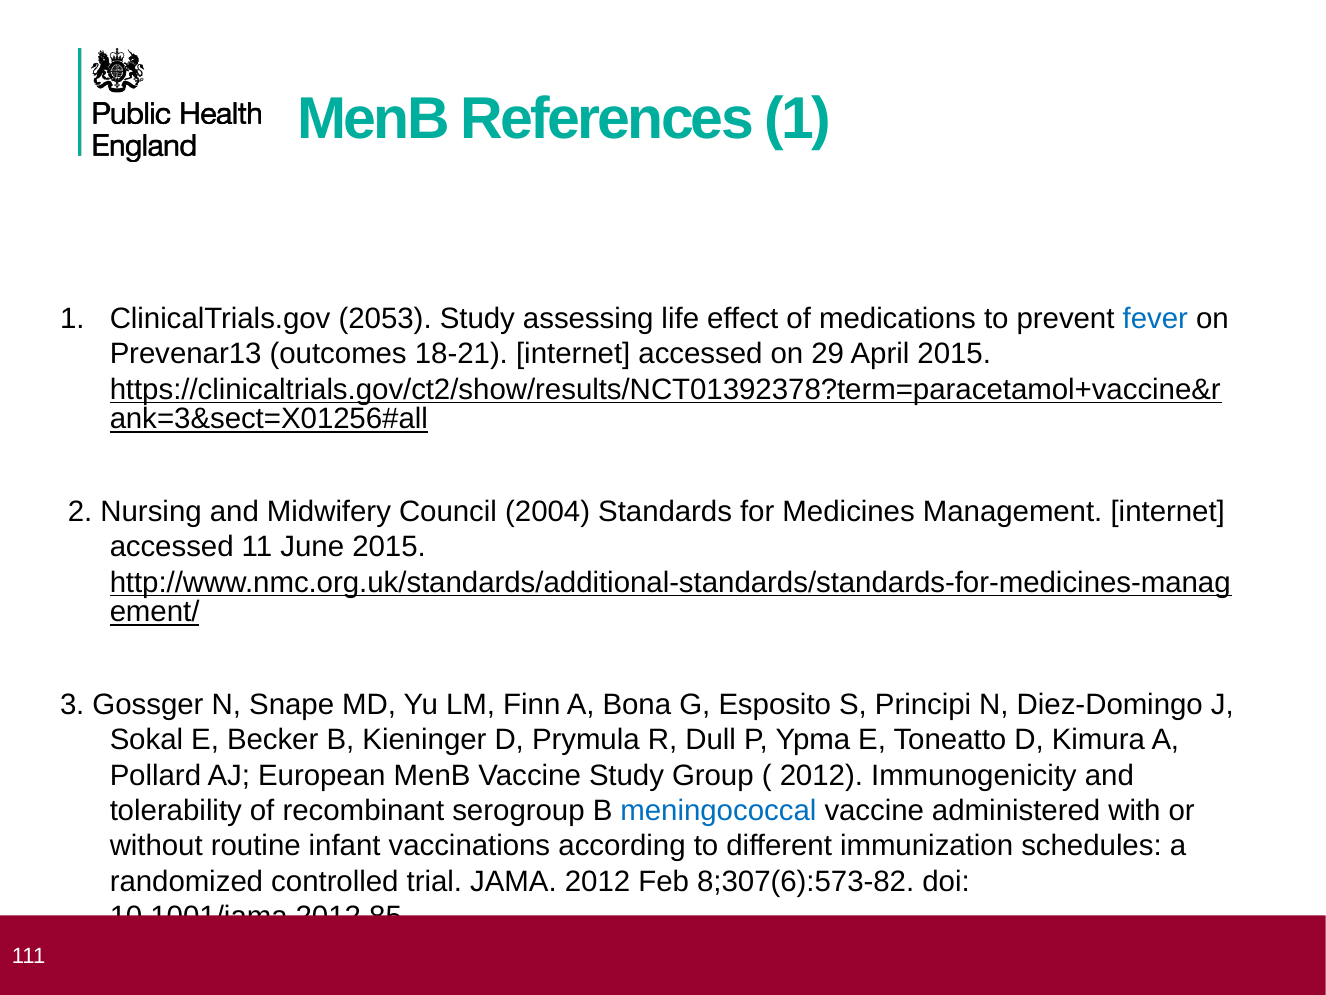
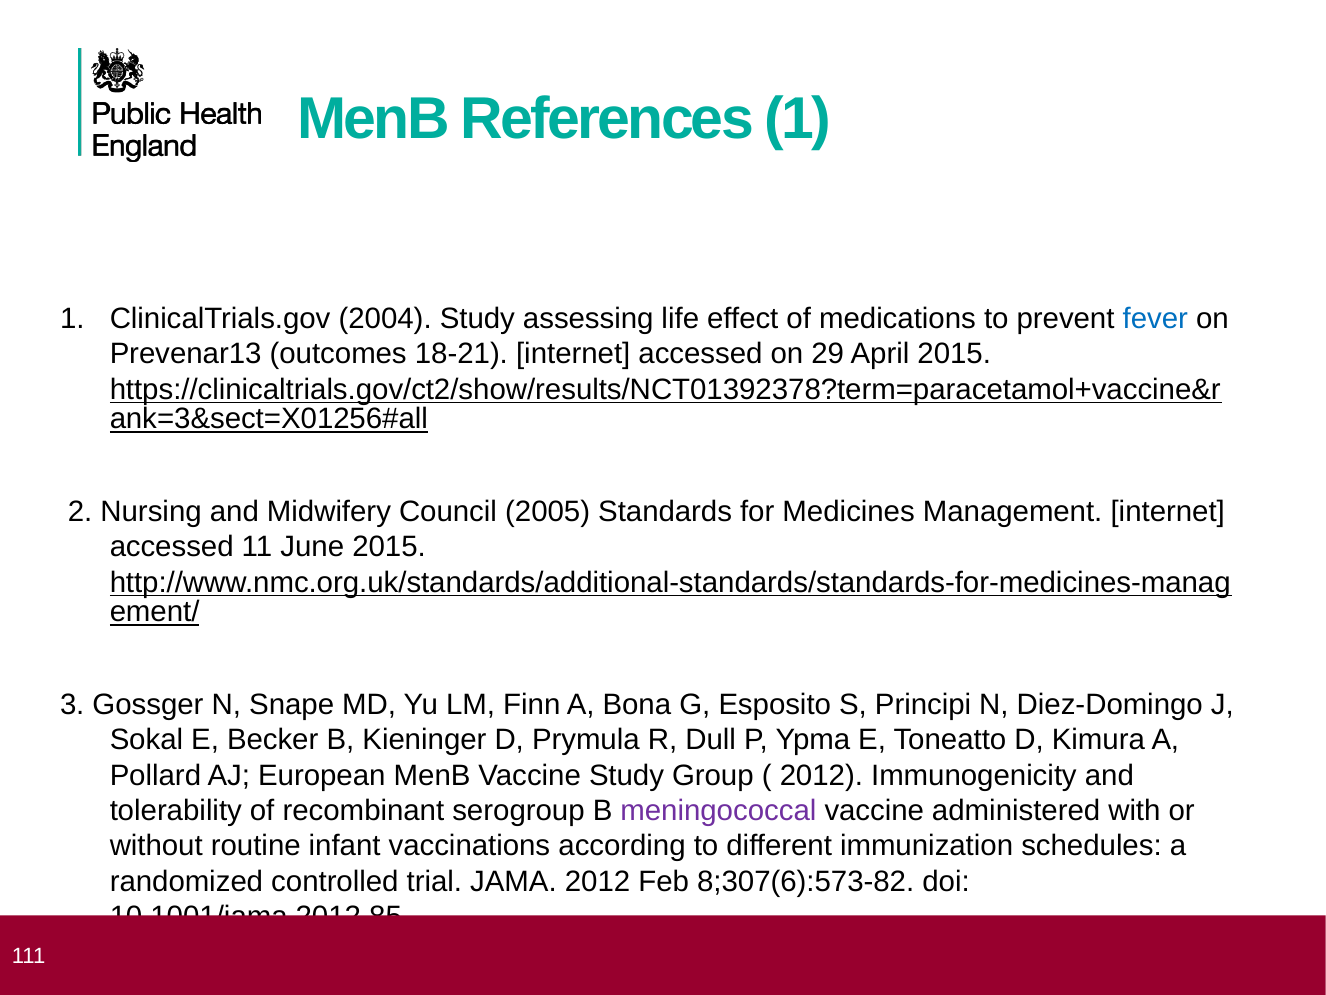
2053: 2053 -> 2004
2004: 2004 -> 2005
meningococcal colour: blue -> purple
